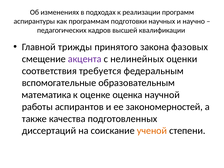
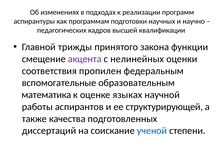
фазовых: фазовых -> функции
требуется: требуется -> пропилен
оценка: оценка -> языках
закономерностей: закономерностей -> структурирующей
ученой colour: orange -> blue
